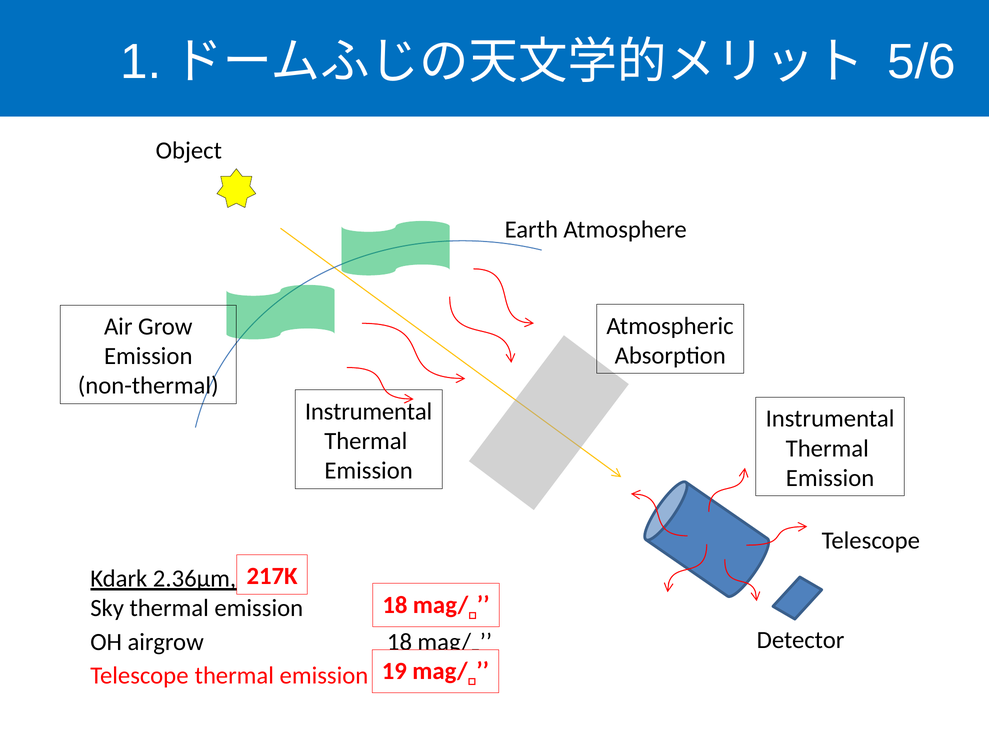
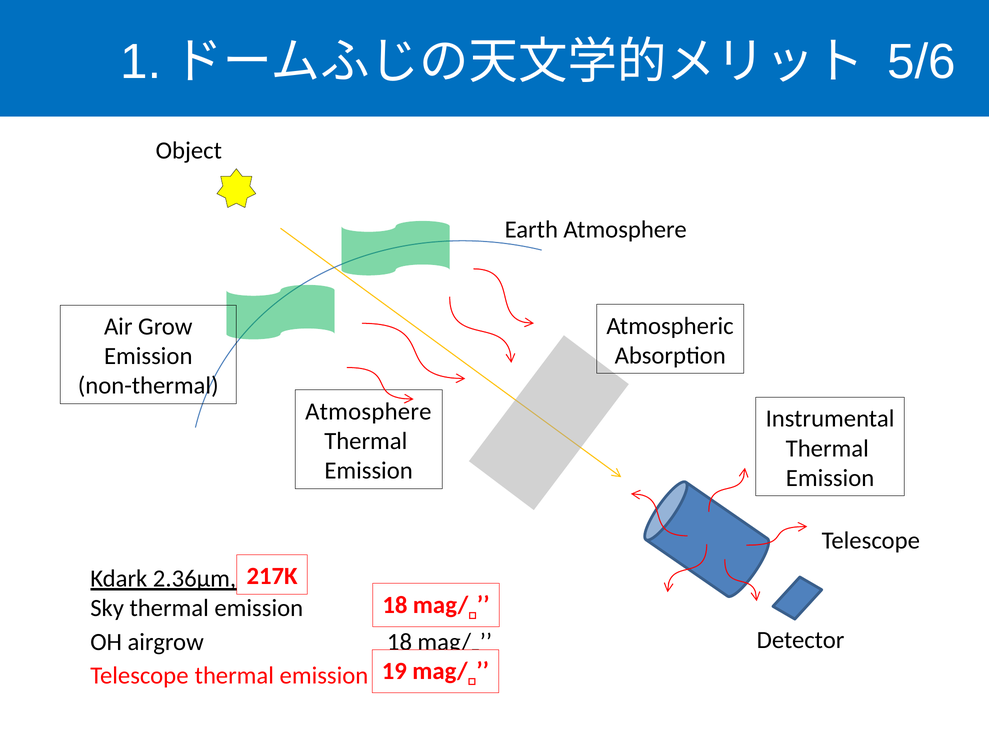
Instrumental at (369, 412): Instrumental -> Atmosphere
